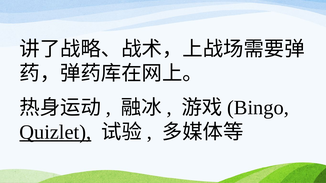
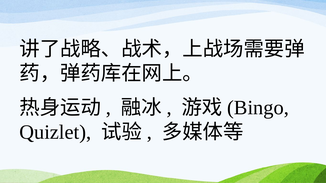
Quizlet underline: present -> none
